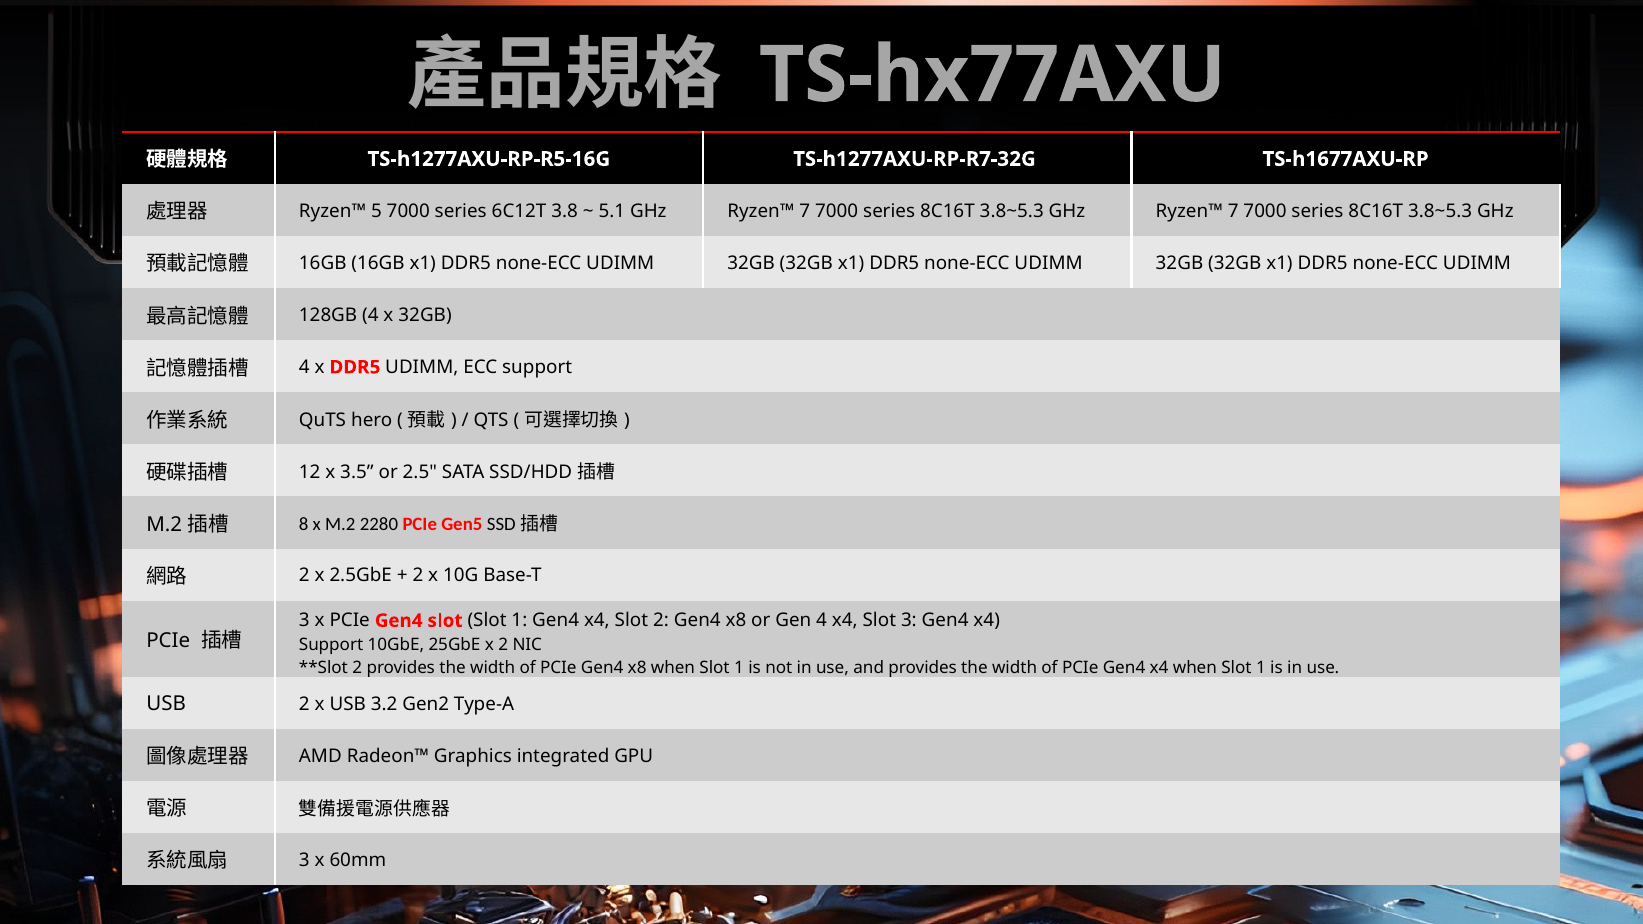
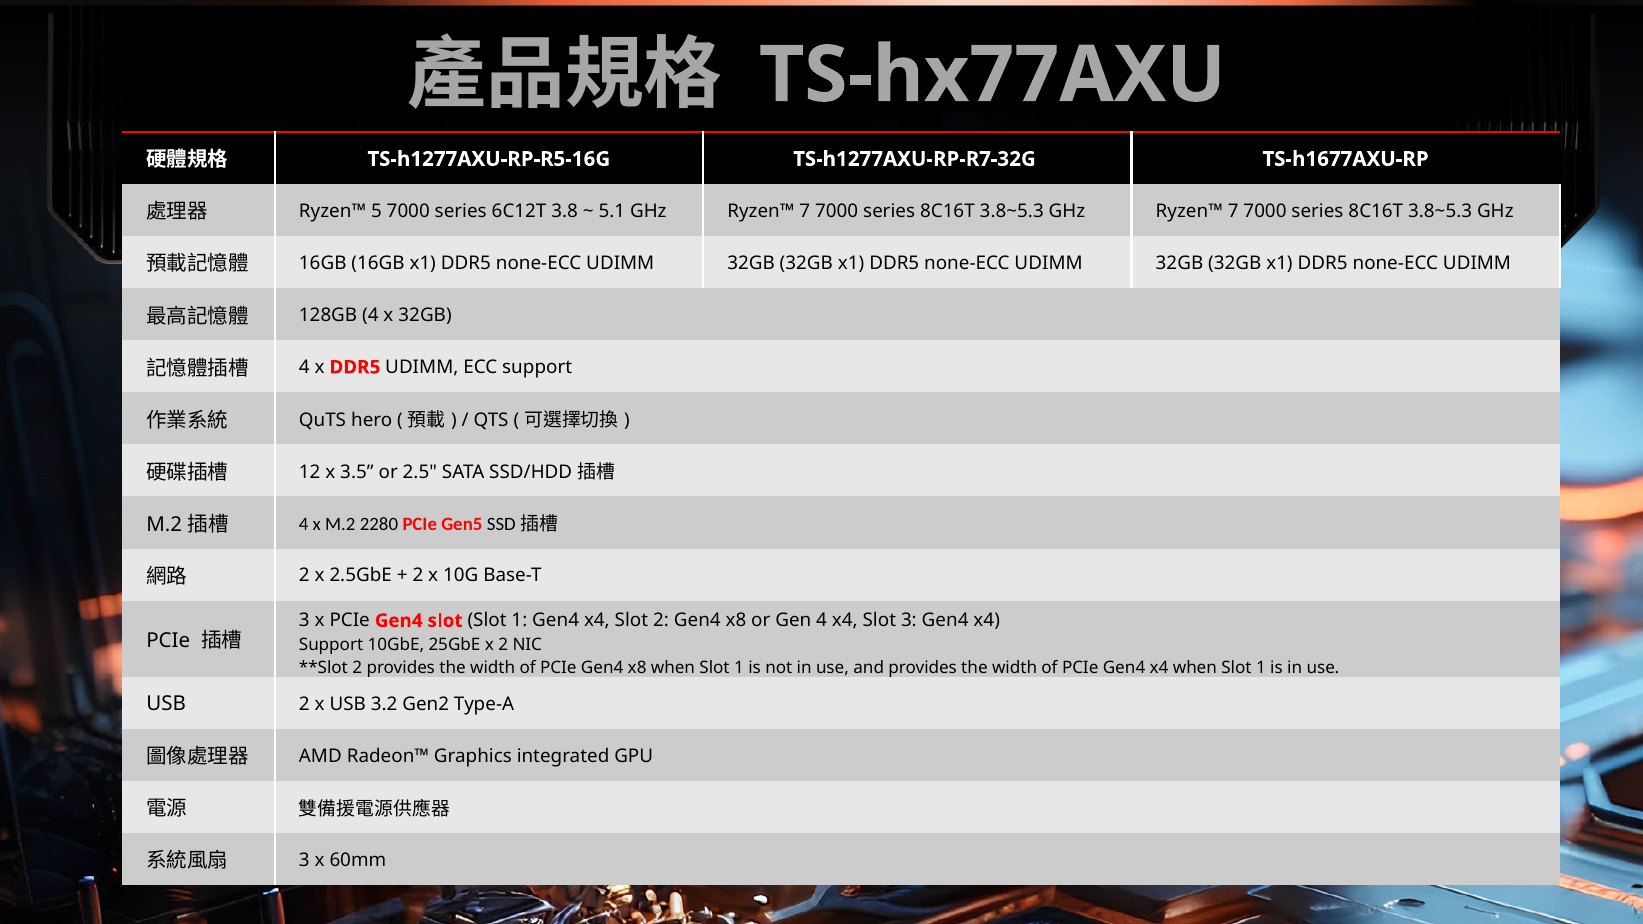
8 at (304, 525): 8 -> 4
